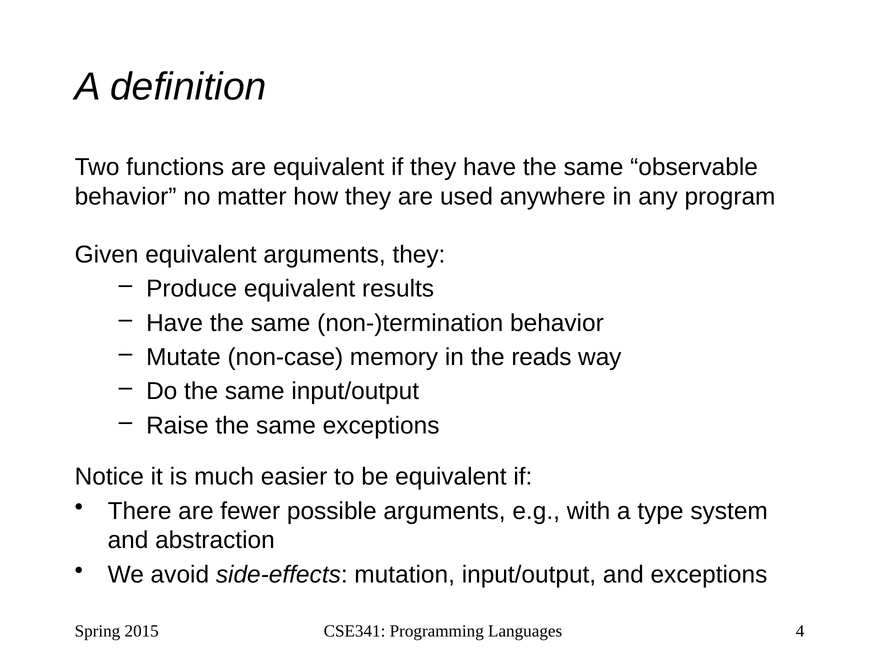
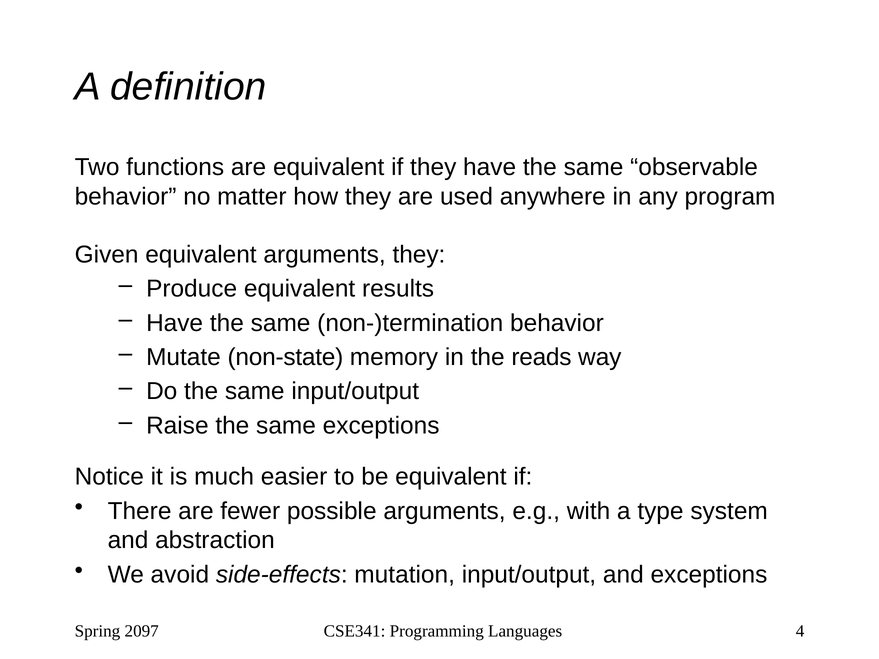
non-case: non-case -> non-state
2015: 2015 -> 2097
